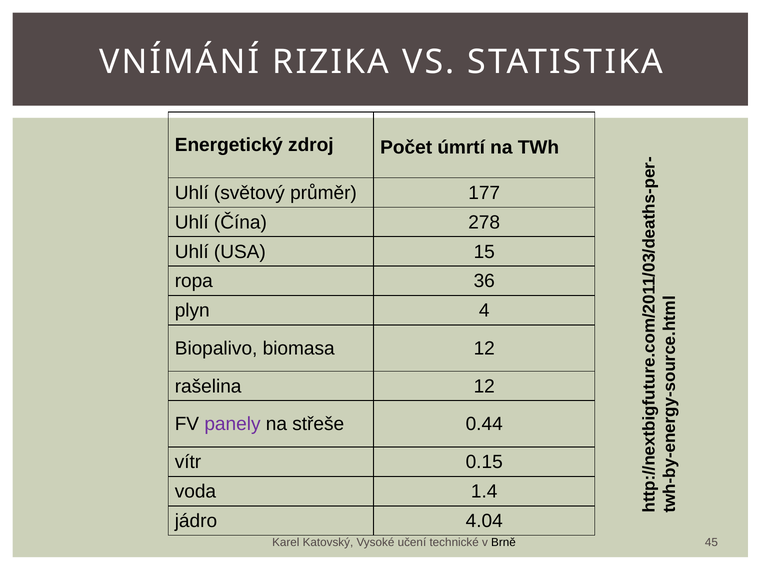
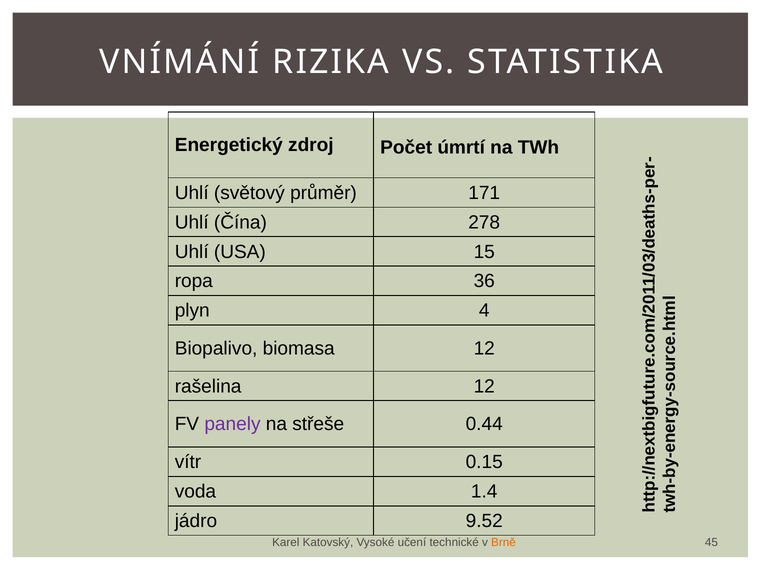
177: 177 -> 171
4.04: 4.04 -> 9.52
Brně colour: black -> orange
